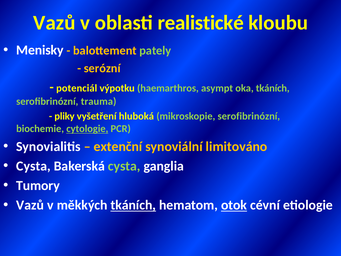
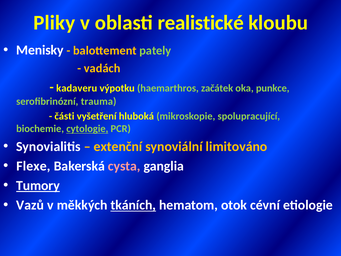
Vazů at (54, 23): Vazů -> Pliky
serózní: serózní -> vadách
potenciál: potenciál -> kadaveru
asympt: asympt -> začátek
oka tkáních: tkáních -> punkce
pliky: pliky -> části
mikroskopie serofibrinózní: serofibrinózní -> spolupracující
Cysta at (33, 166): Cysta -> Flexe
cysta at (124, 166) colour: light green -> pink
Tumory underline: none -> present
otok underline: present -> none
